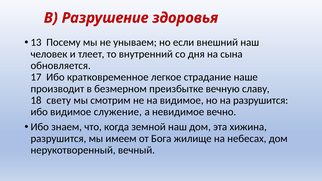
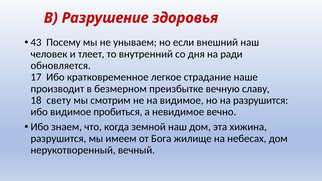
13: 13 -> 43
сына: сына -> ради
служение: служение -> пробиться
